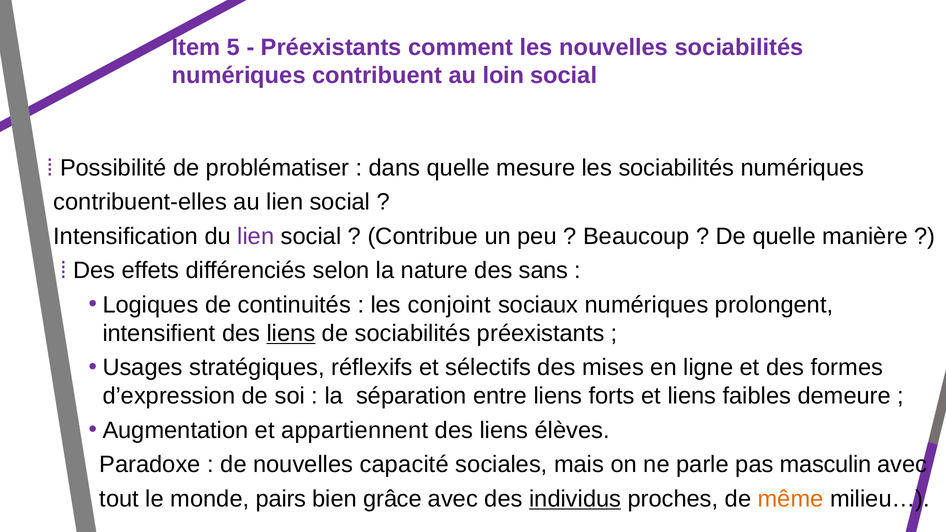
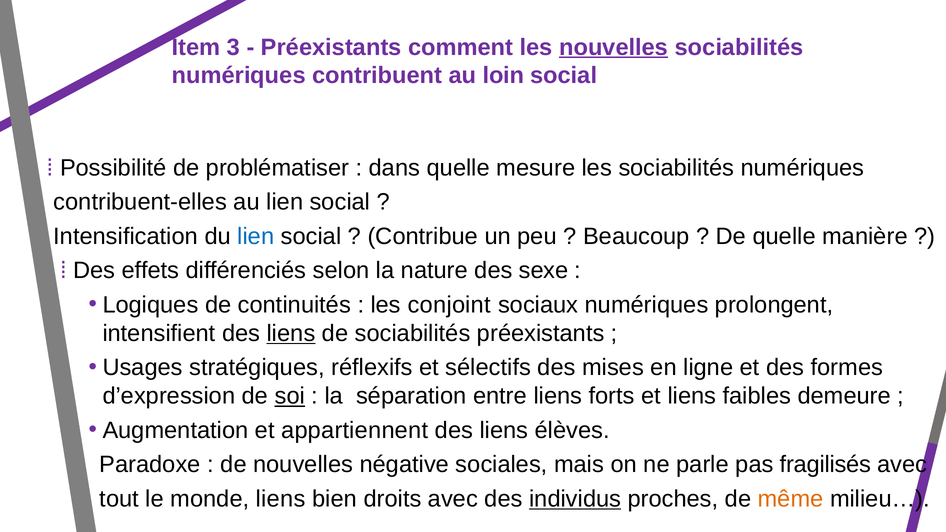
5: 5 -> 3
nouvelles at (614, 47) underline: none -> present
lien at (256, 236) colour: purple -> blue
sans: sans -> sexe
soi underline: none -> present
capacité: capacité -> négative
masculin: masculin -> fragilisés
monde pairs: pairs -> liens
grâce: grâce -> droits
